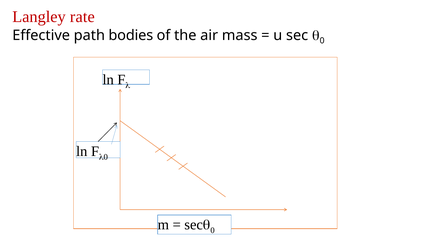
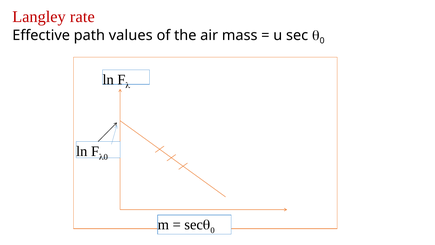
bodies: bodies -> values
